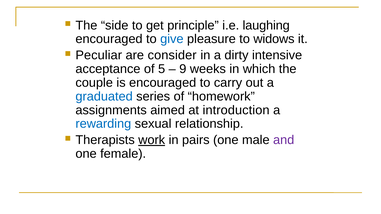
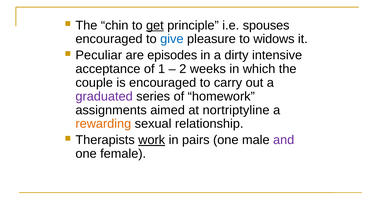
side: side -> chin
get underline: none -> present
laughing: laughing -> spouses
consider: consider -> episodes
5: 5 -> 1
9: 9 -> 2
graduated colour: blue -> purple
introduction: introduction -> nortriptyline
rewarding colour: blue -> orange
